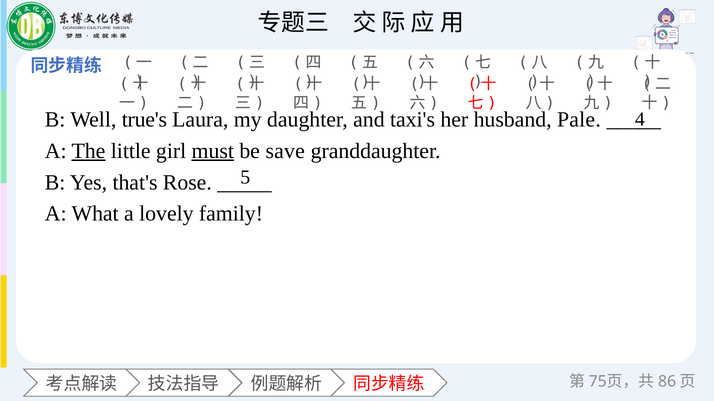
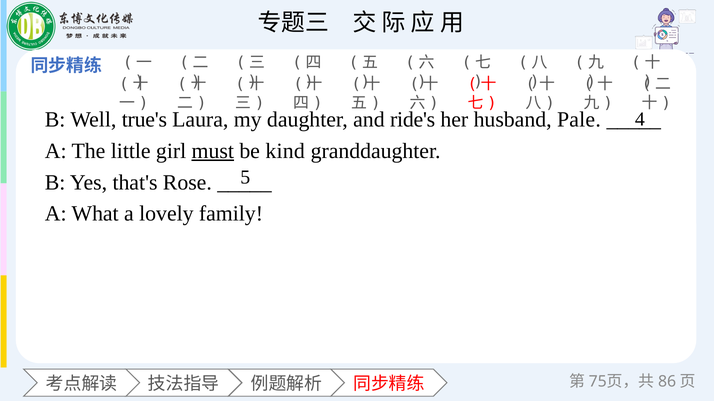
taxi's: taxi's -> ride's
The underline: present -> none
save: save -> kind
